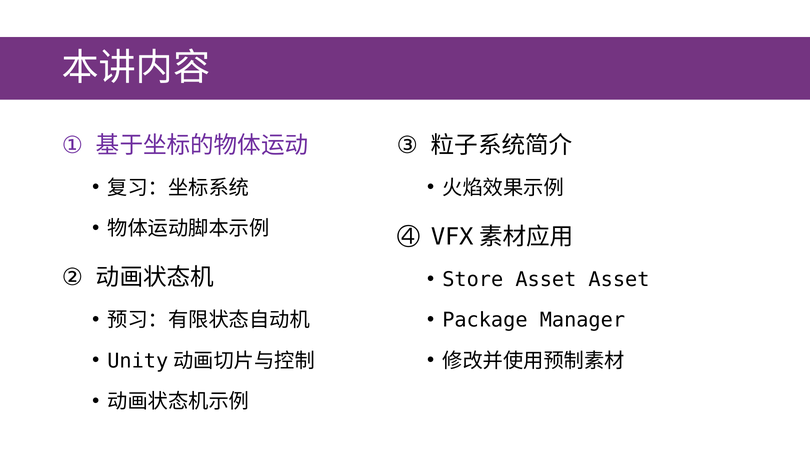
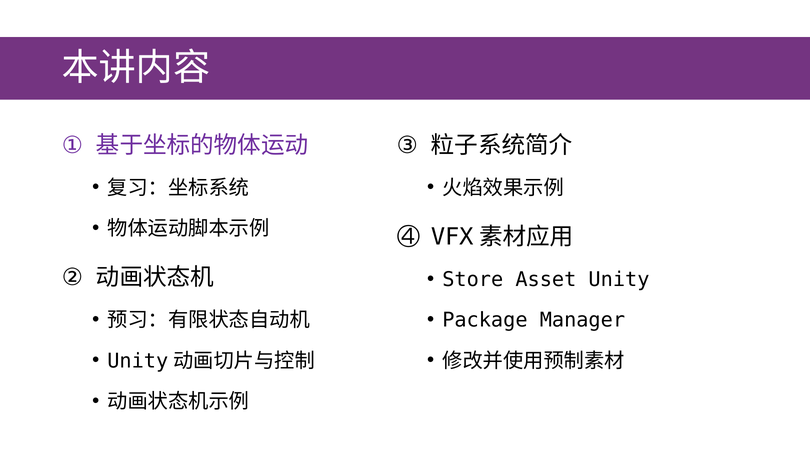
Asset Asset: Asset -> Unity
